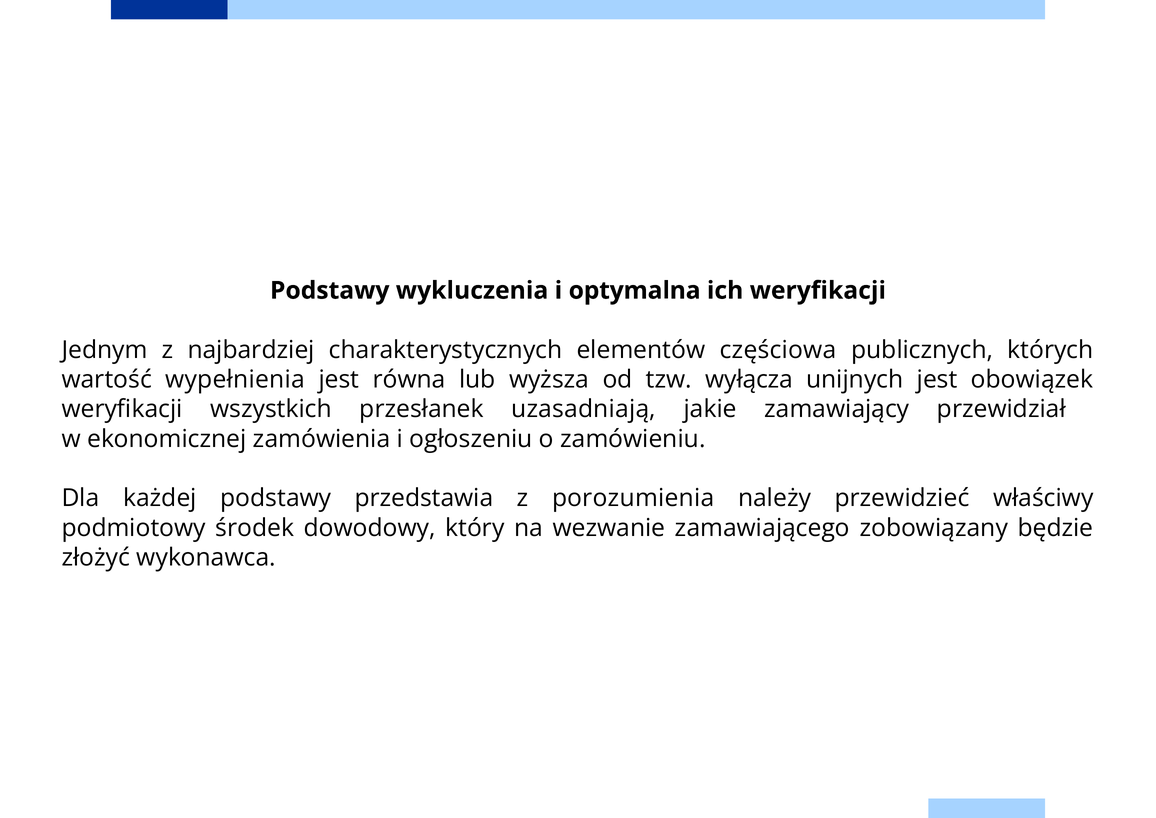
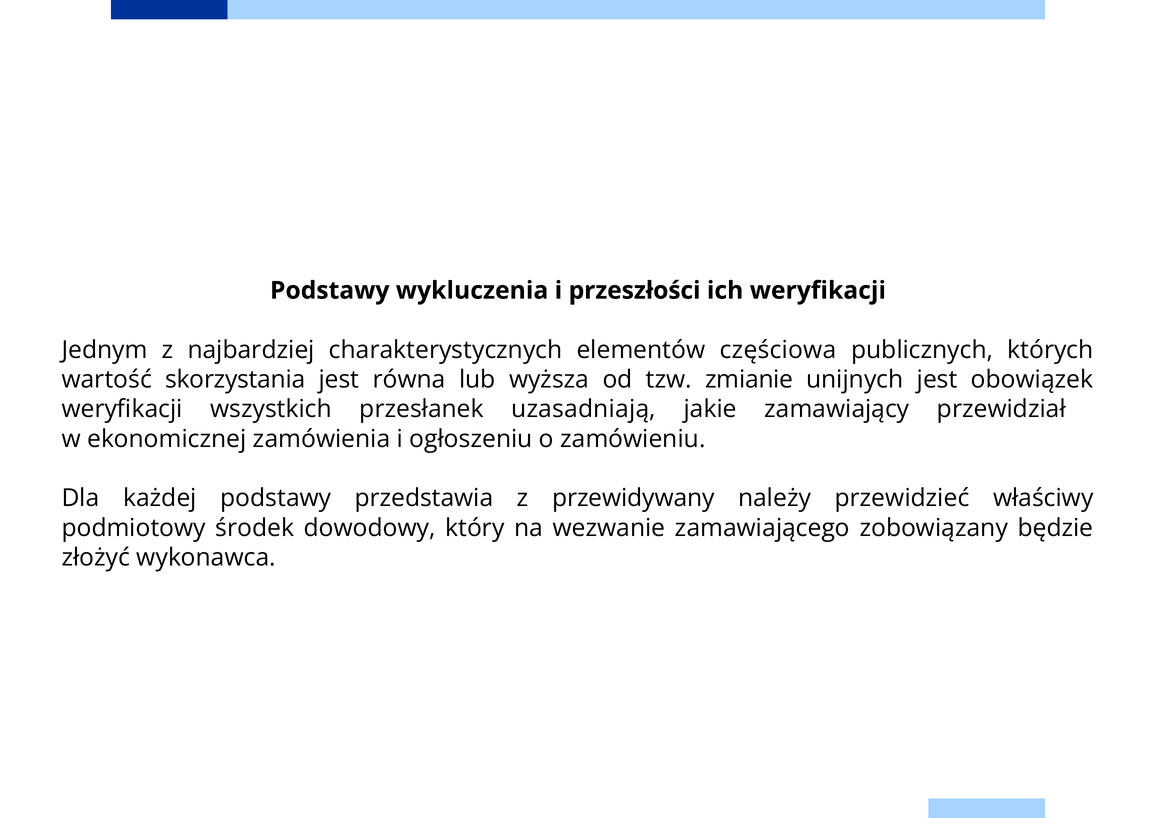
optymalna: optymalna -> przeszłości
wypełnienia: wypełnienia -> skorzystania
wyłącza: wyłącza -> zmianie
porozumienia: porozumienia -> przewidywany
